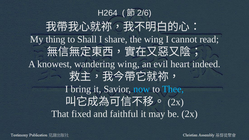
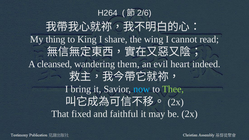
Shall: Shall -> King
knowest: knowest -> cleansed
wandering wing: wing -> them
Thee colour: light blue -> light green
